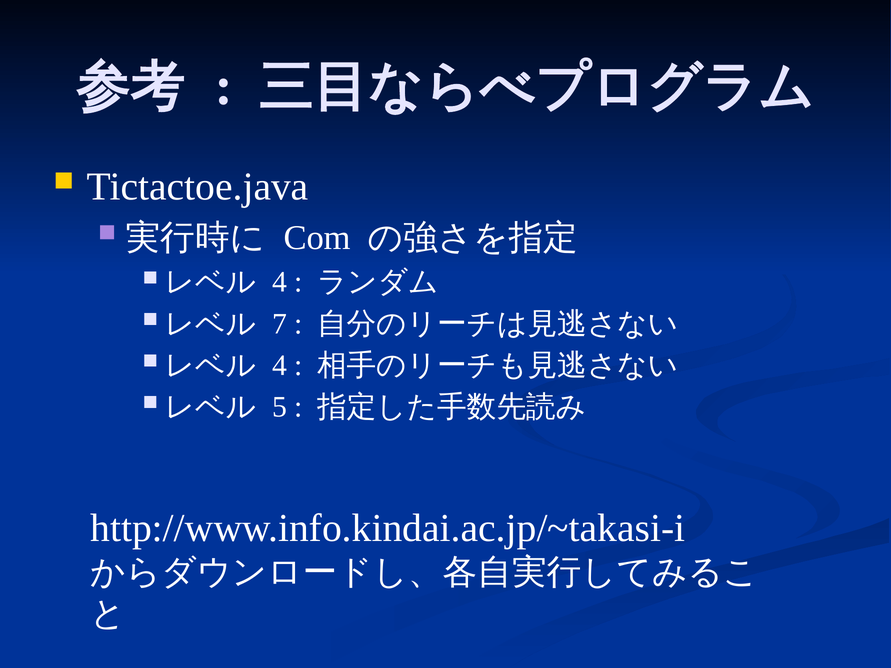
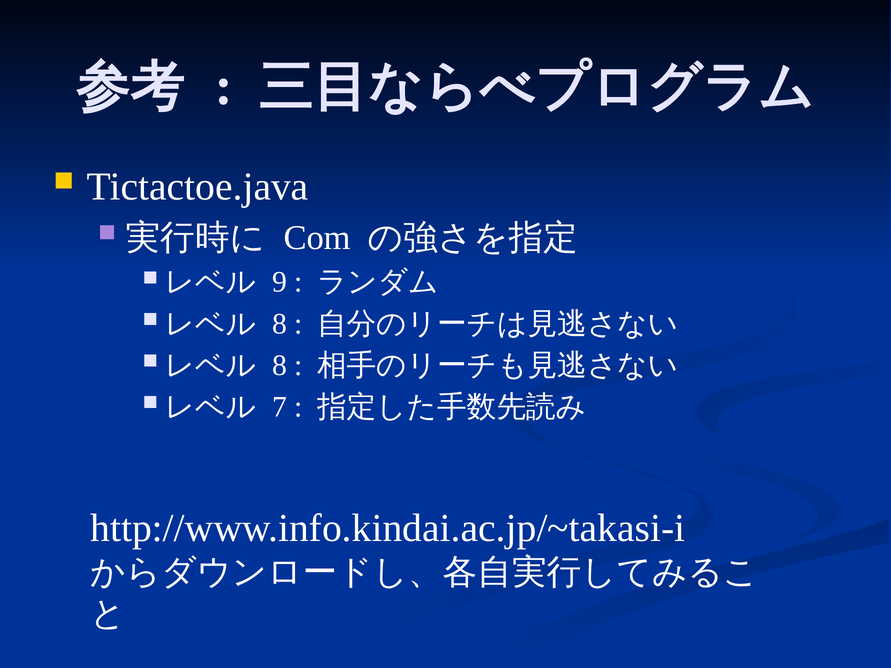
4 at (279, 282): 4 -> 9
7 at (279, 324): 7 -> 8
4 at (279, 365): 4 -> 8
5: 5 -> 7
